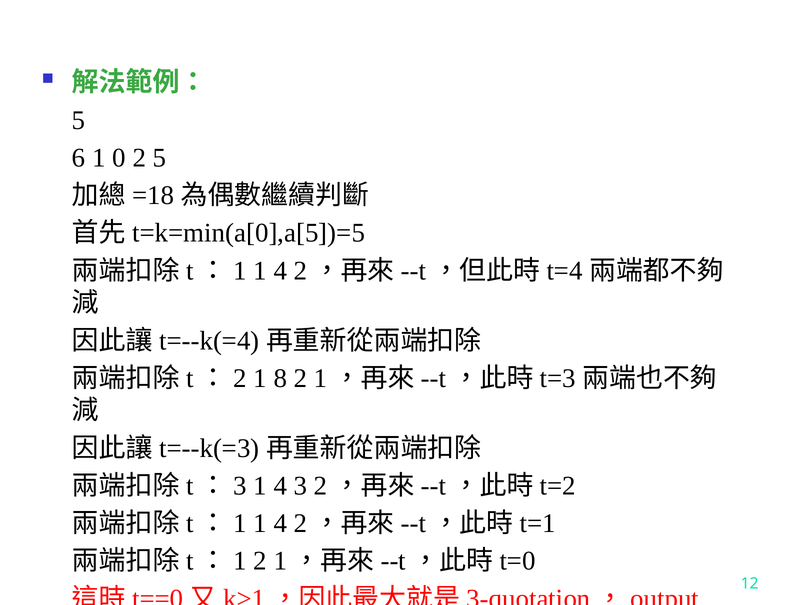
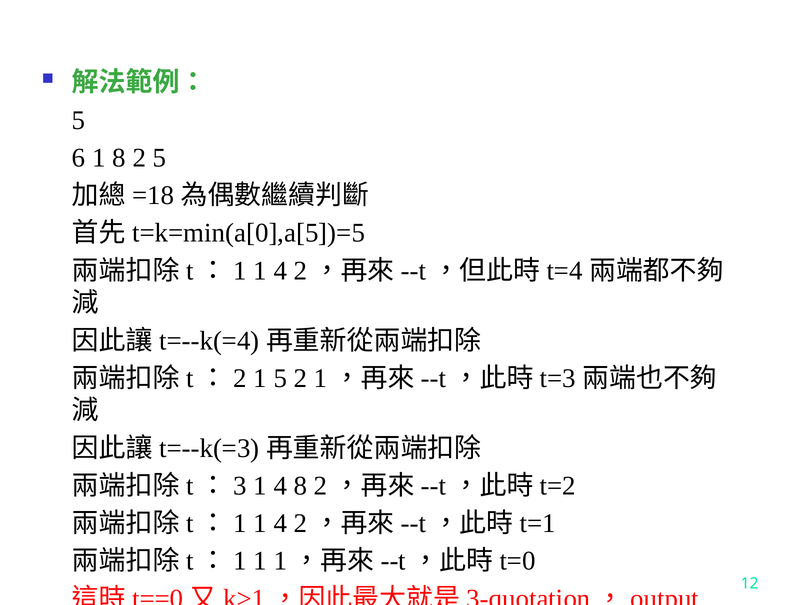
1 0: 0 -> 8
1 8: 8 -> 5
4 3: 3 -> 8
2 at (260, 561): 2 -> 1
